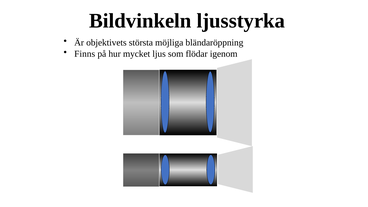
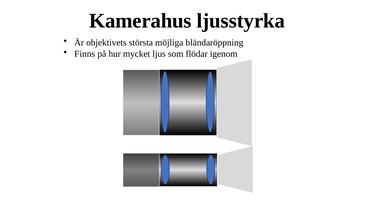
Bildvinkeln: Bildvinkeln -> Kamerahus
